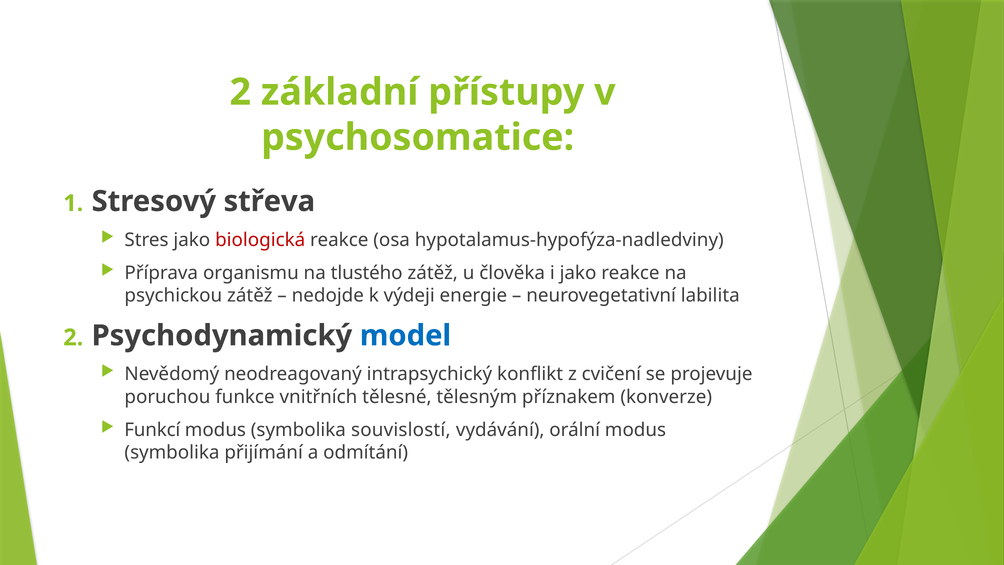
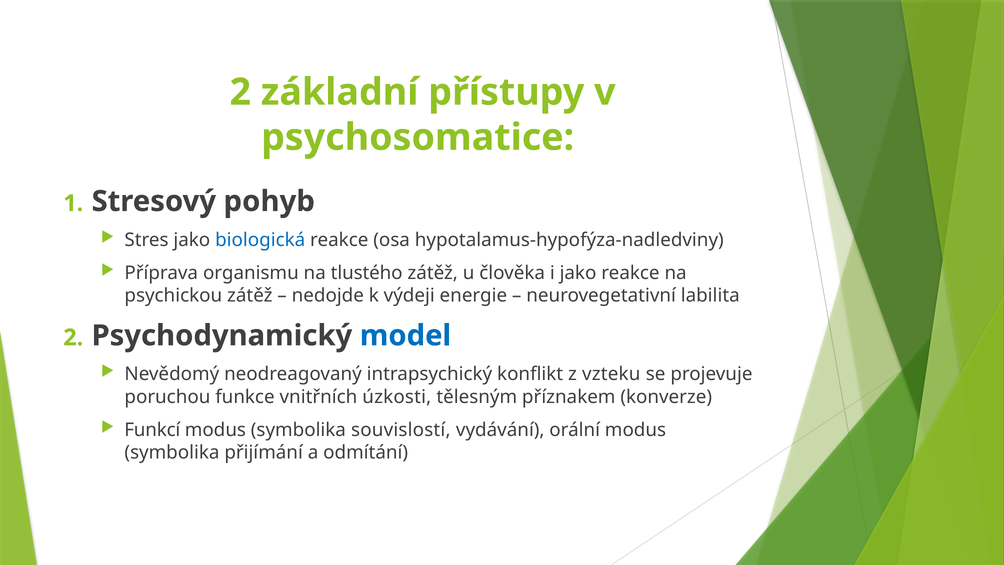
střeva: střeva -> pohyb
biologická colour: red -> blue
cvičení: cvičení -> vzteku
tělesné: tělesné -> úzkosti
